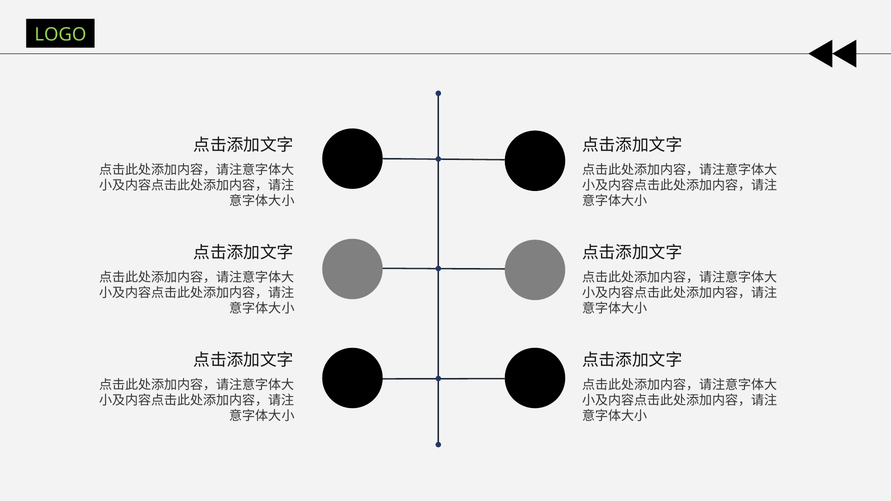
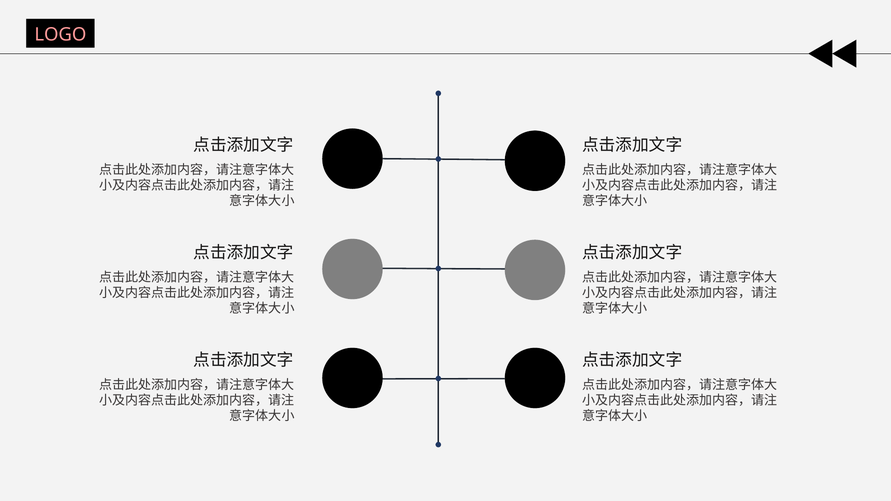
LOGO colour: light green -> pink
